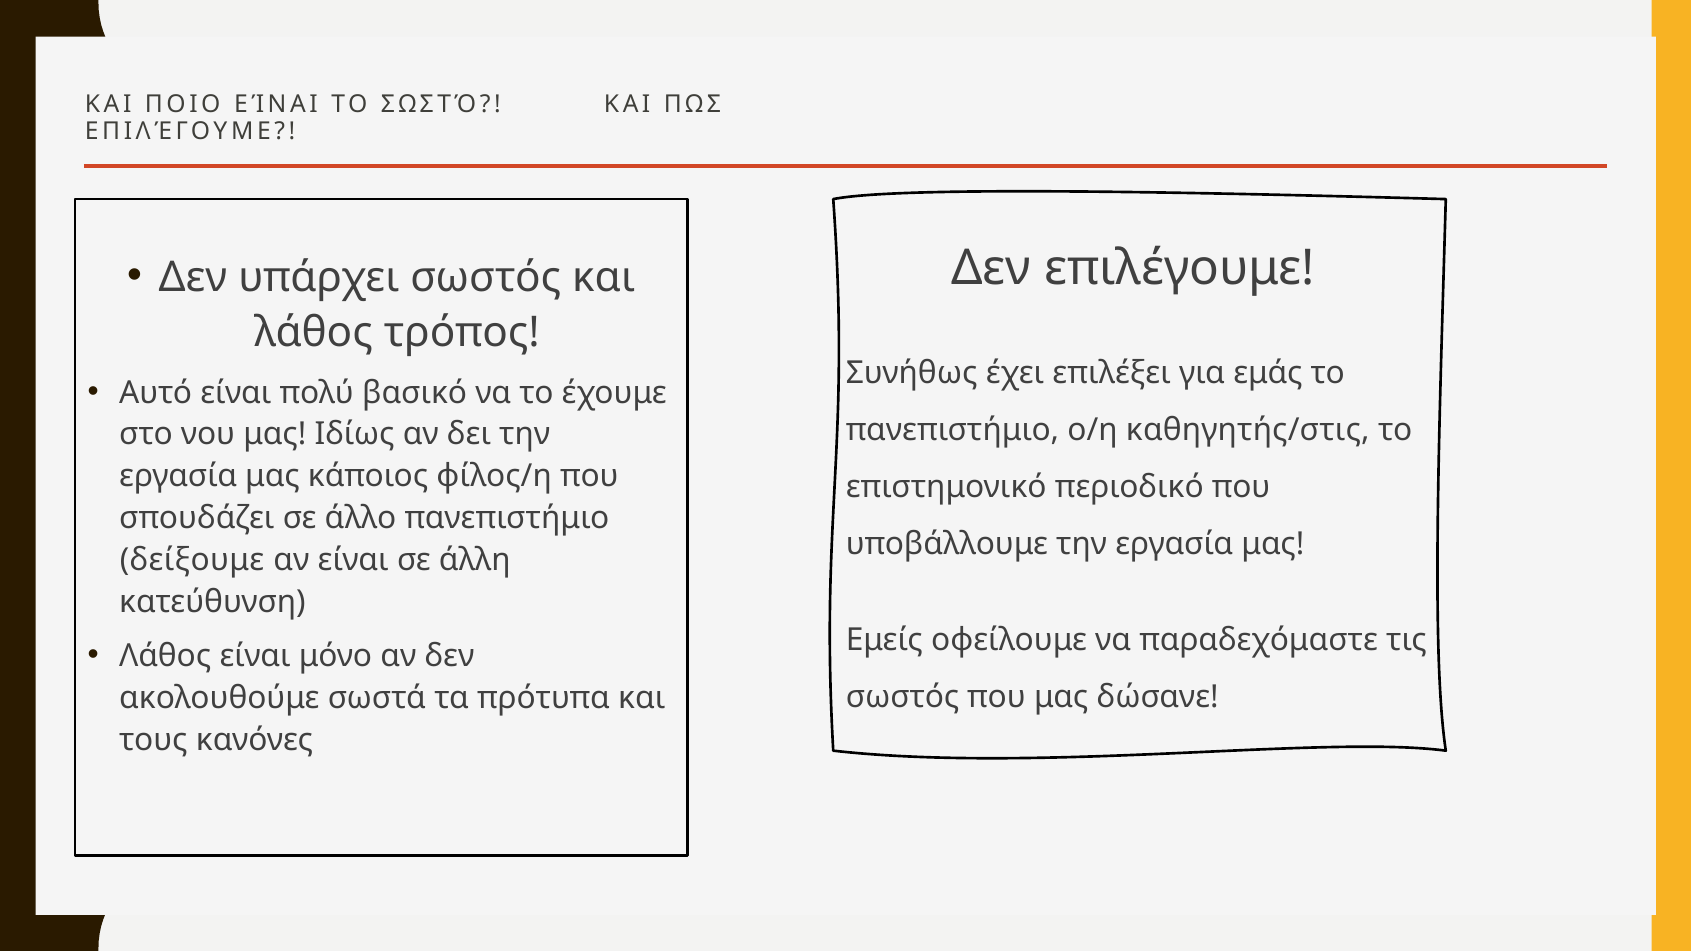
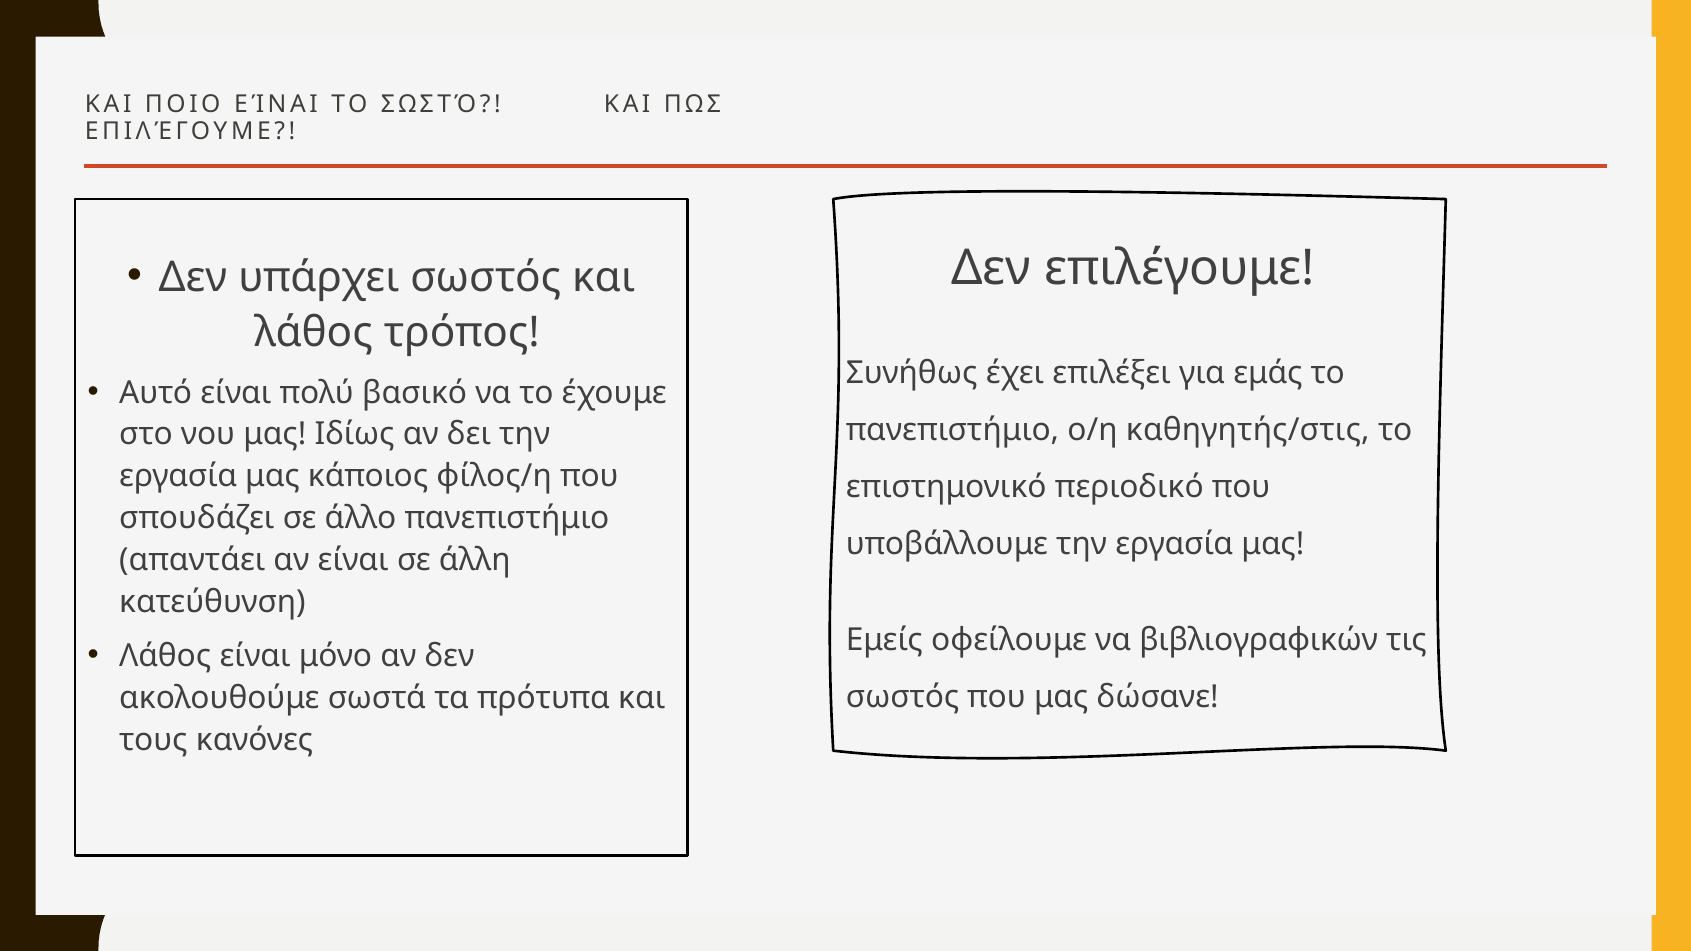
δείξουμε: δείξουμε -> απαντάει
παραδεχόμαστε: παραδεχόμαστε -> βιβλιογραφικών
